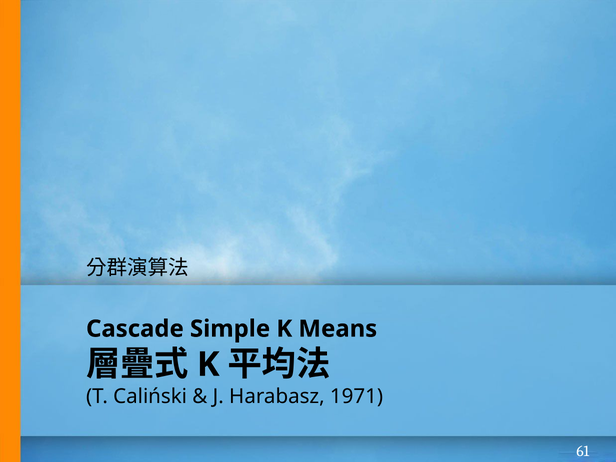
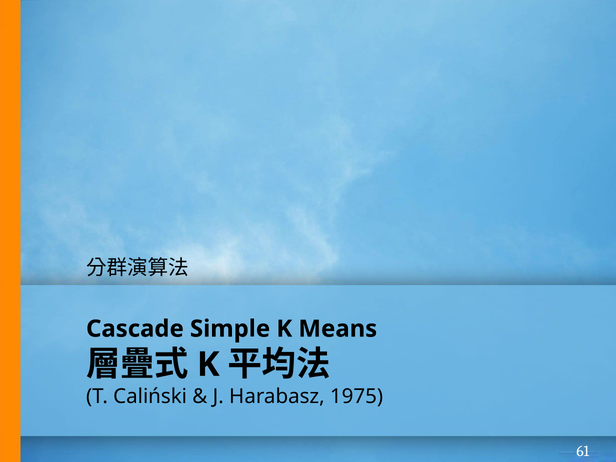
1971: 1971 -> 1975
